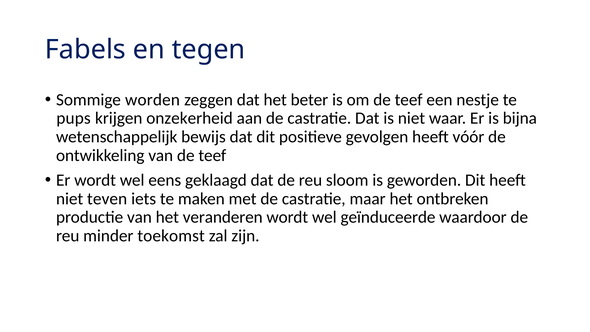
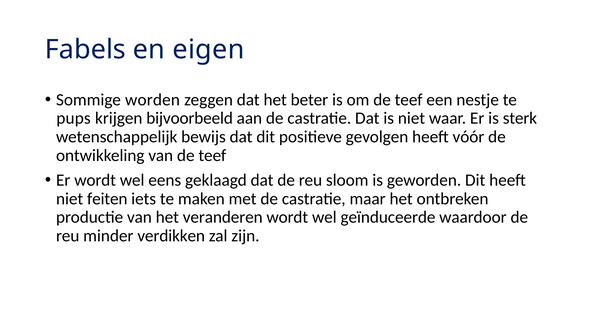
tegen: tegen -> eigen
onzekerheid: onzekerheid -> bijvoorbeeld
bijna: bijna -> sterk
teven: teven -> feiten
toekomst: toekomst -> verdikken
